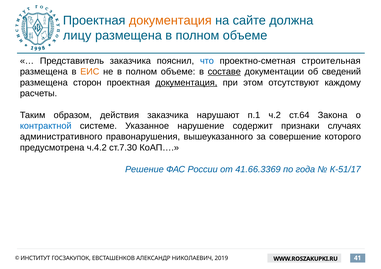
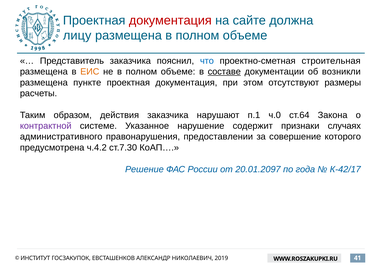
документация at (170, 20) colour: orange -> red
сведений: сведений -> возникли
сторон: сторон -> пункте
документация at (186, 83) underline: present -> none
каждому: каждому -> размеры
ч.2: ч.2 -> ч.0
контрактной colour: blue -> purple
вышеуказанного: вышеуказанного -> предоставлении
41.66.3369: 41.66.3369 -> 20.01.2097
К-51/17: К-51/17 -> К-42/17
